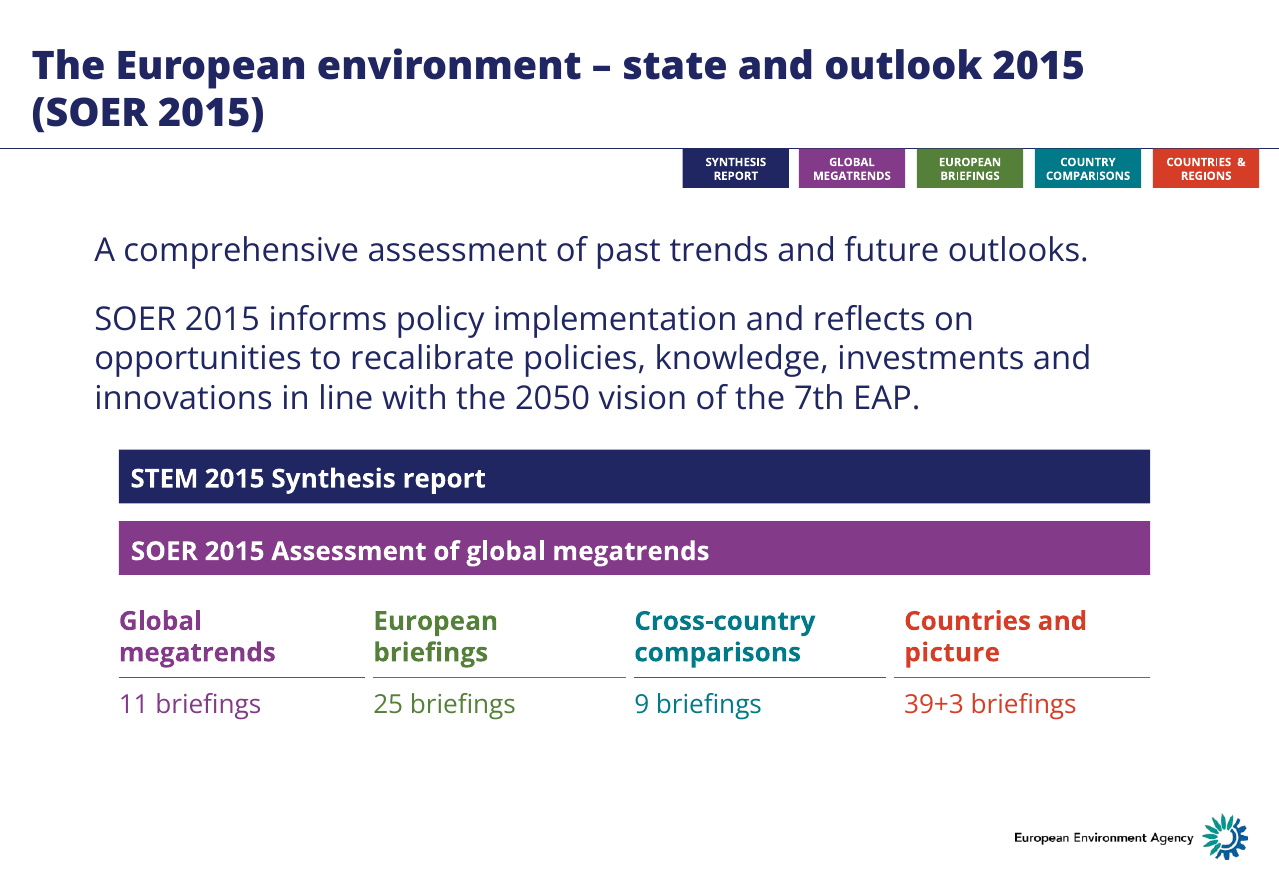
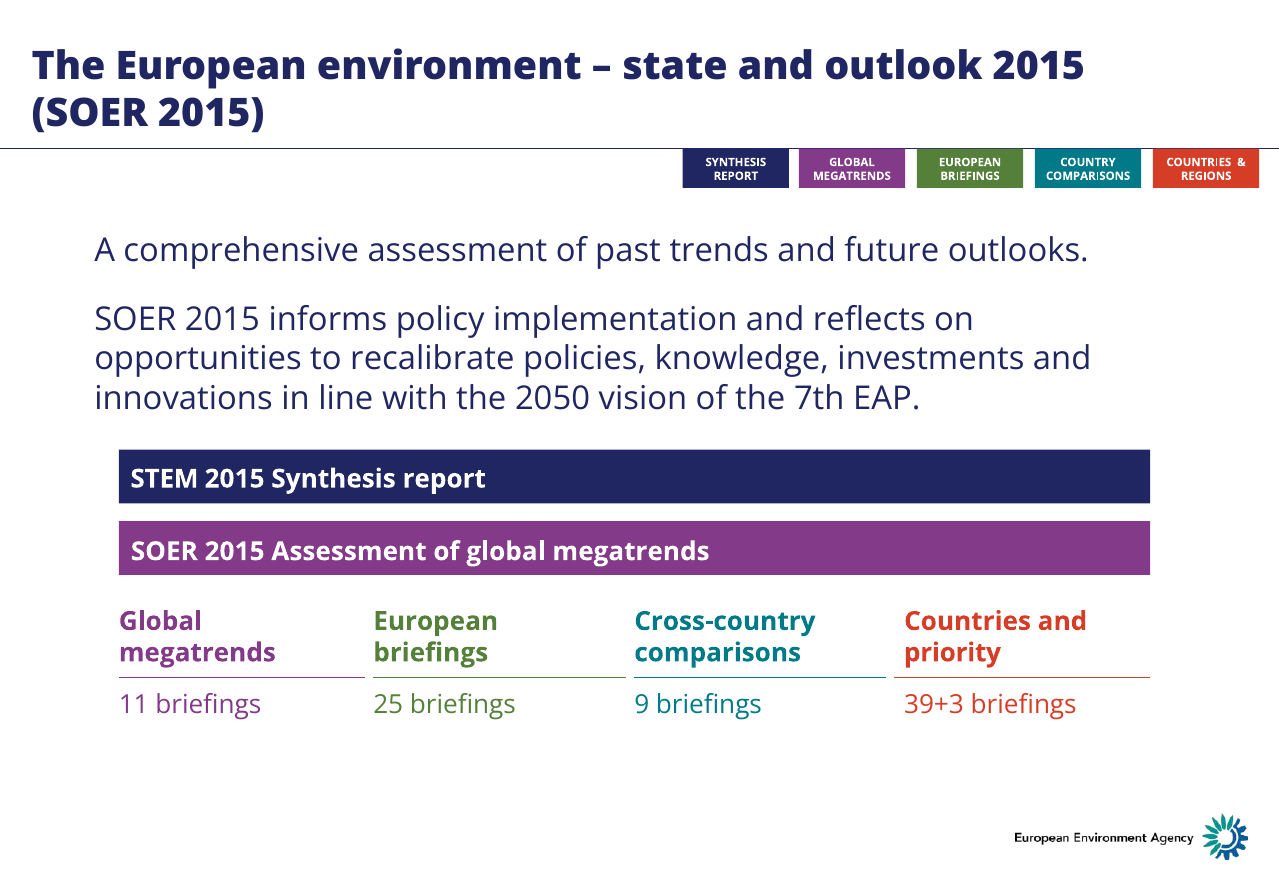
picture: picture -> priority
